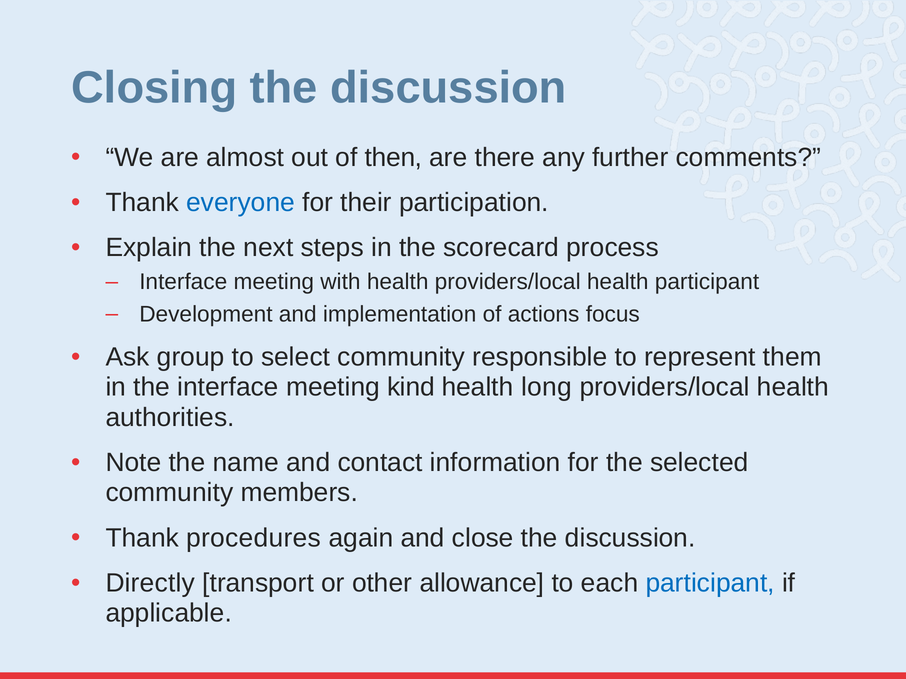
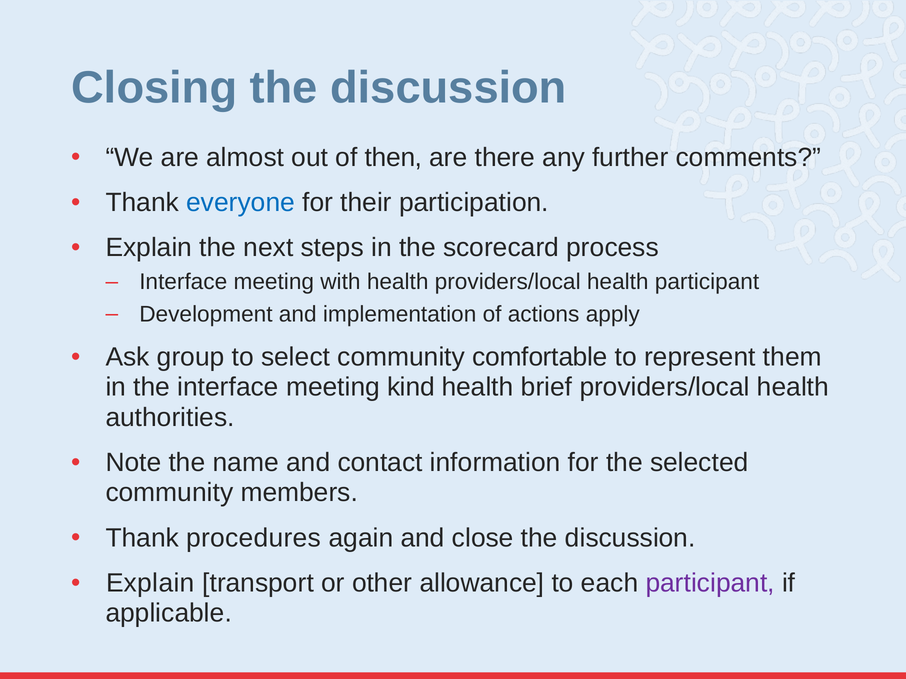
focus: focus -> apply
responsible: responsible -> comfortable
long: long -> brief
Directly at (150, 583): Directly -> Explain
participant at (710, 583) colour: blue -> purple
